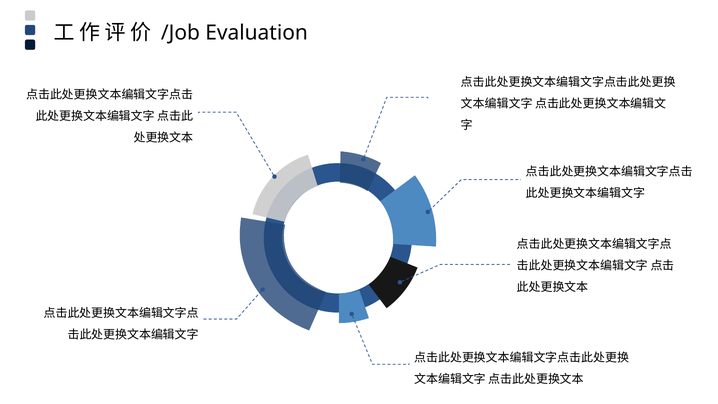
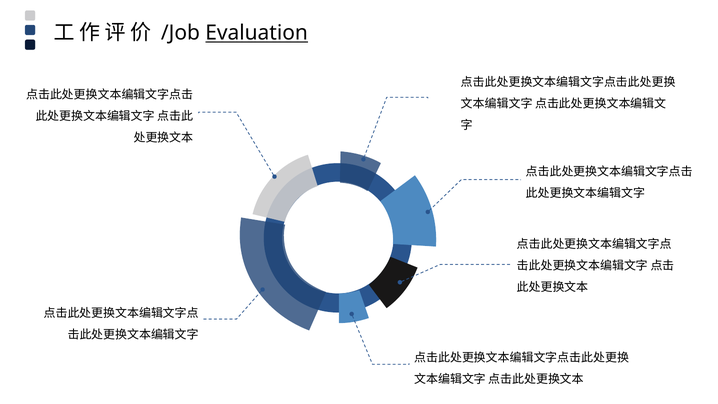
Evaluation underline: none -> present
